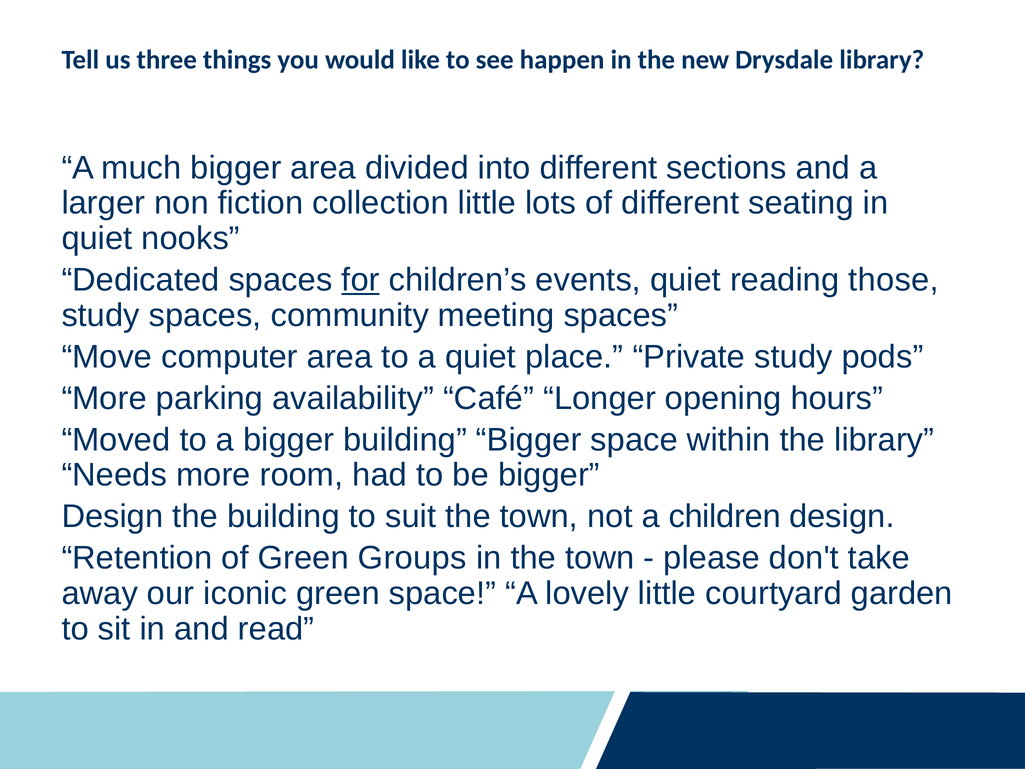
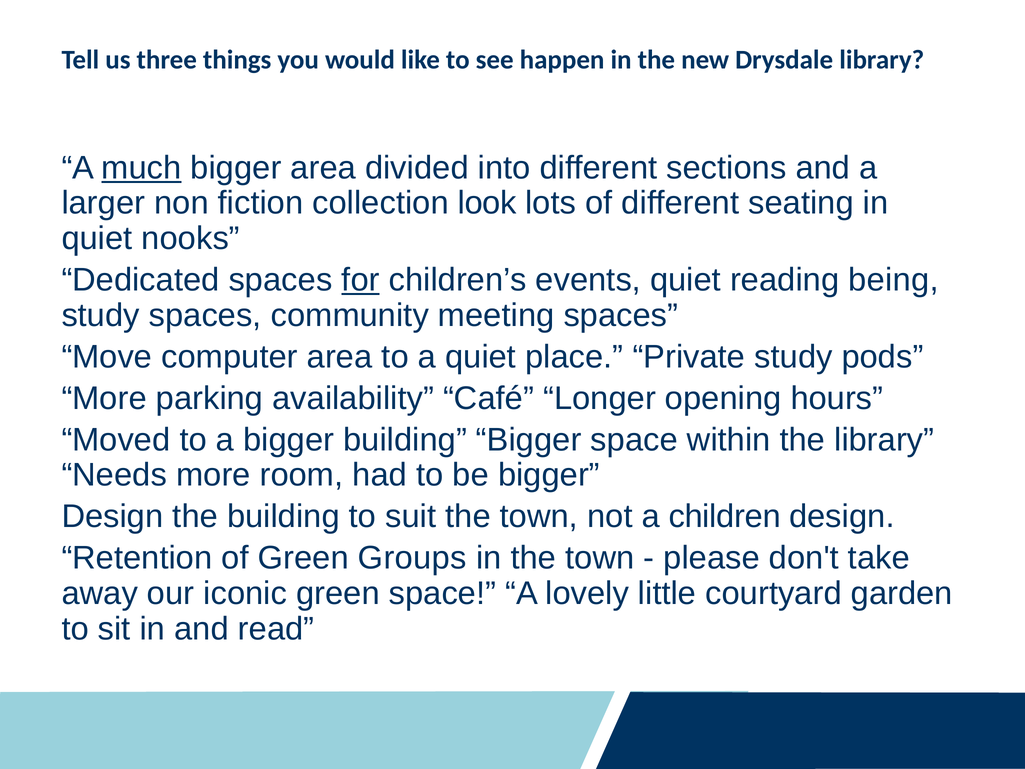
much underline: none -> present
collection little: little -> look
those: those -> being
